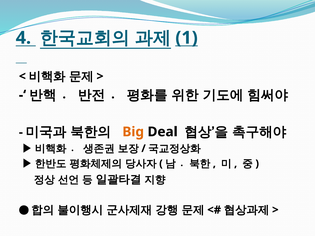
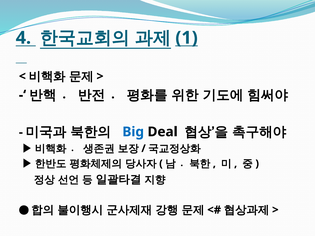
Big colour: orange -> blue
